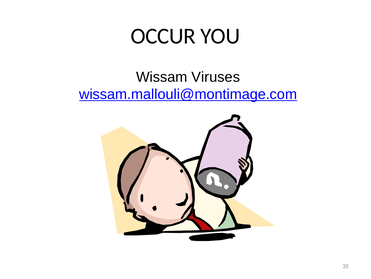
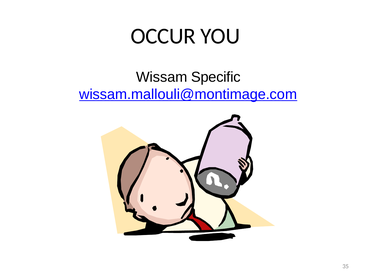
Viruses: Viruses -> Specific
